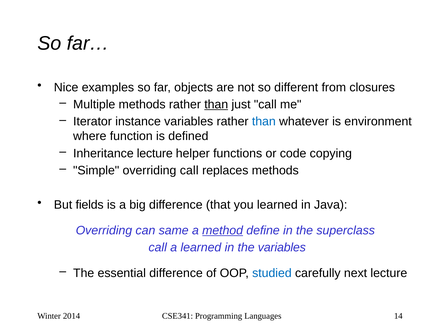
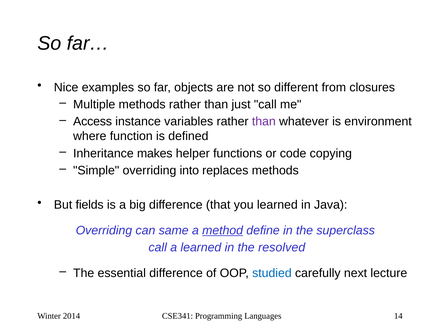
than at (216, 105) underline: present -> none
Iterator: Iterator -> Access
than at (264, 122) colour: blue -> purple
Inheritance lecture: lecture -> makes
overriding call: call -> into
the variables: variables -> resolved
